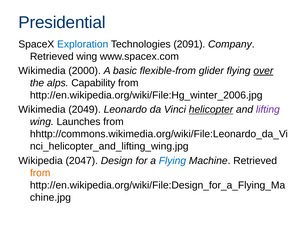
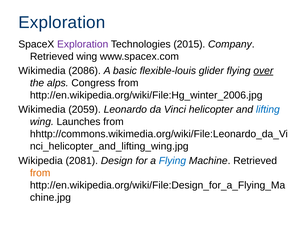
Presidential at (62, 22): Presidential -> Exploration
Exploration at (83, 44) colour: blue -> purple
2091: 2091 -> 2015
2000: 2000 -> 2086
flexible-from: flexible-from -> flexible-louis
Capability: Capability -> Congress
2049: 2049 -> 2059
helicopter underline: present -> none
lifting colour: purple -> blue
2047: 2047 -> 2081
